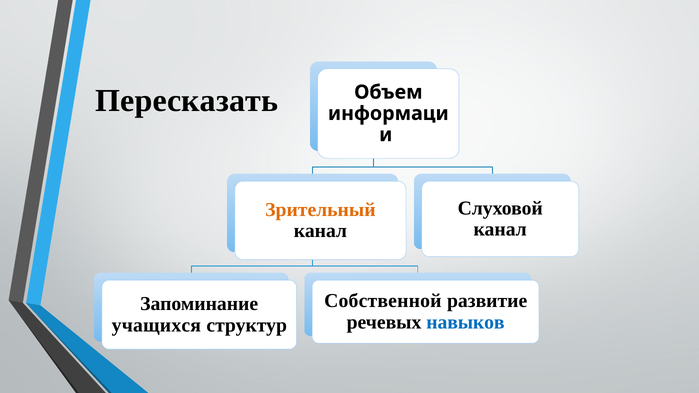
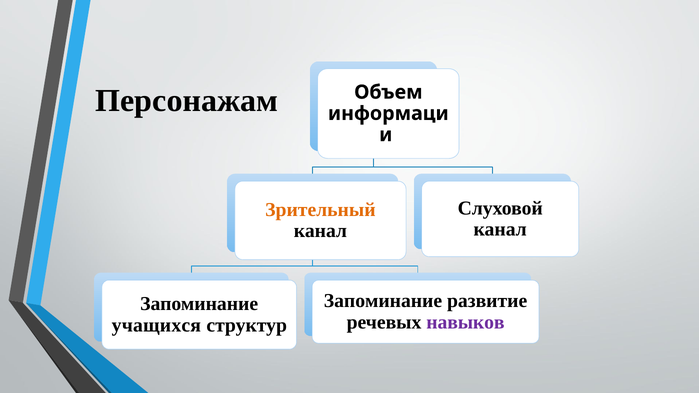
Пересказать: Пересказать -> Персонажам
Собственной at (383, 301): Собственной -> Запоминание
навыков colour: blue -> purple
